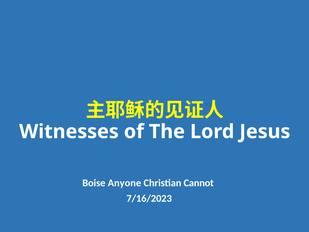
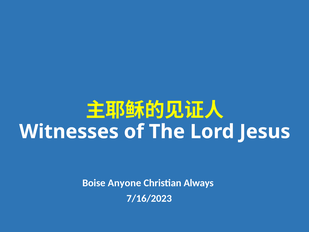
Cannot: Cannot -> Always
